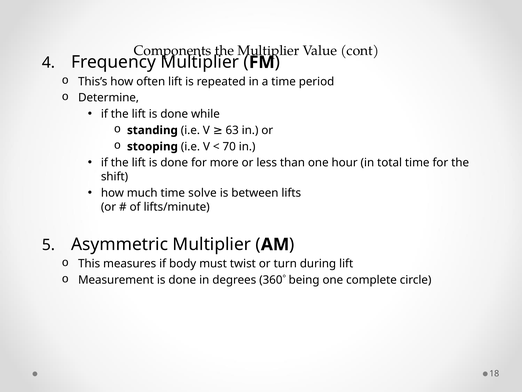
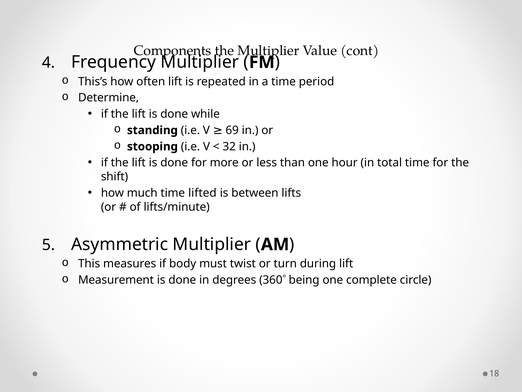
63: 63 -> 69
70: 70 -> 32
solve: solve -> lifted
